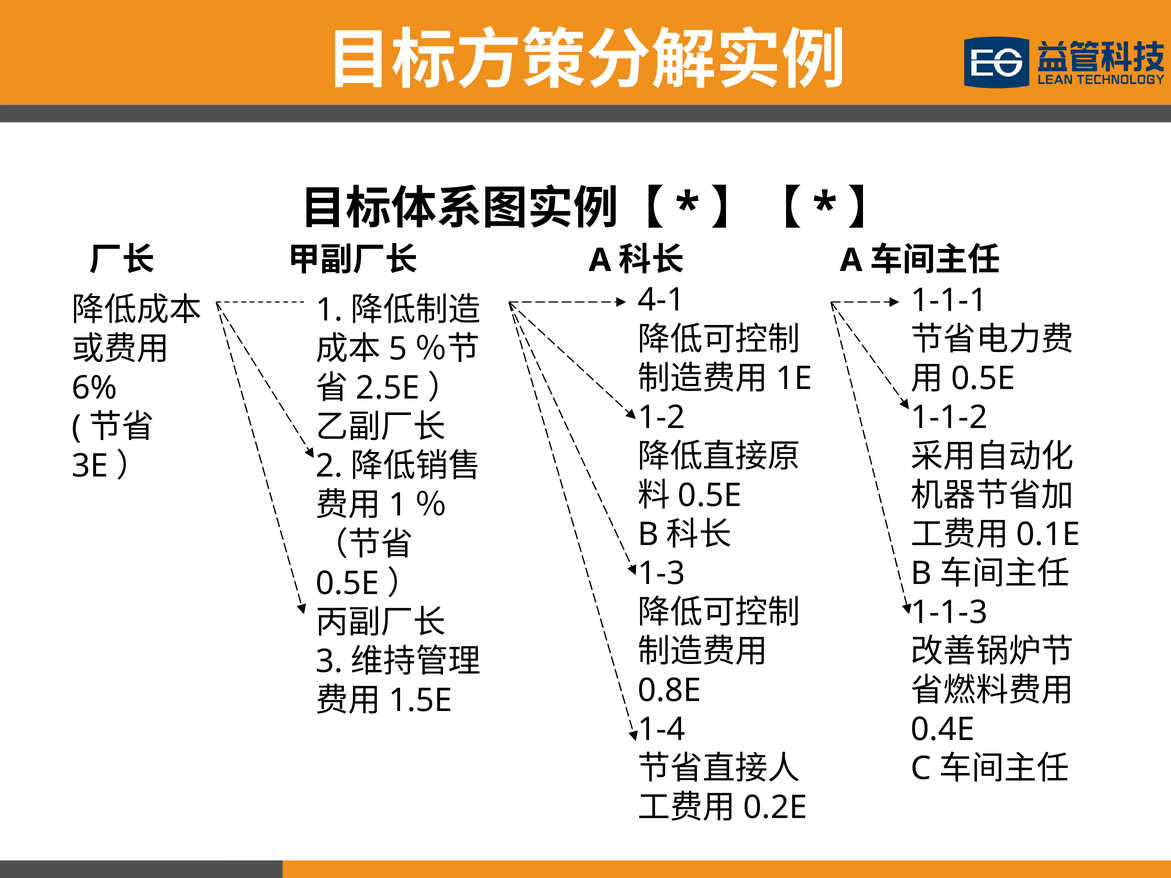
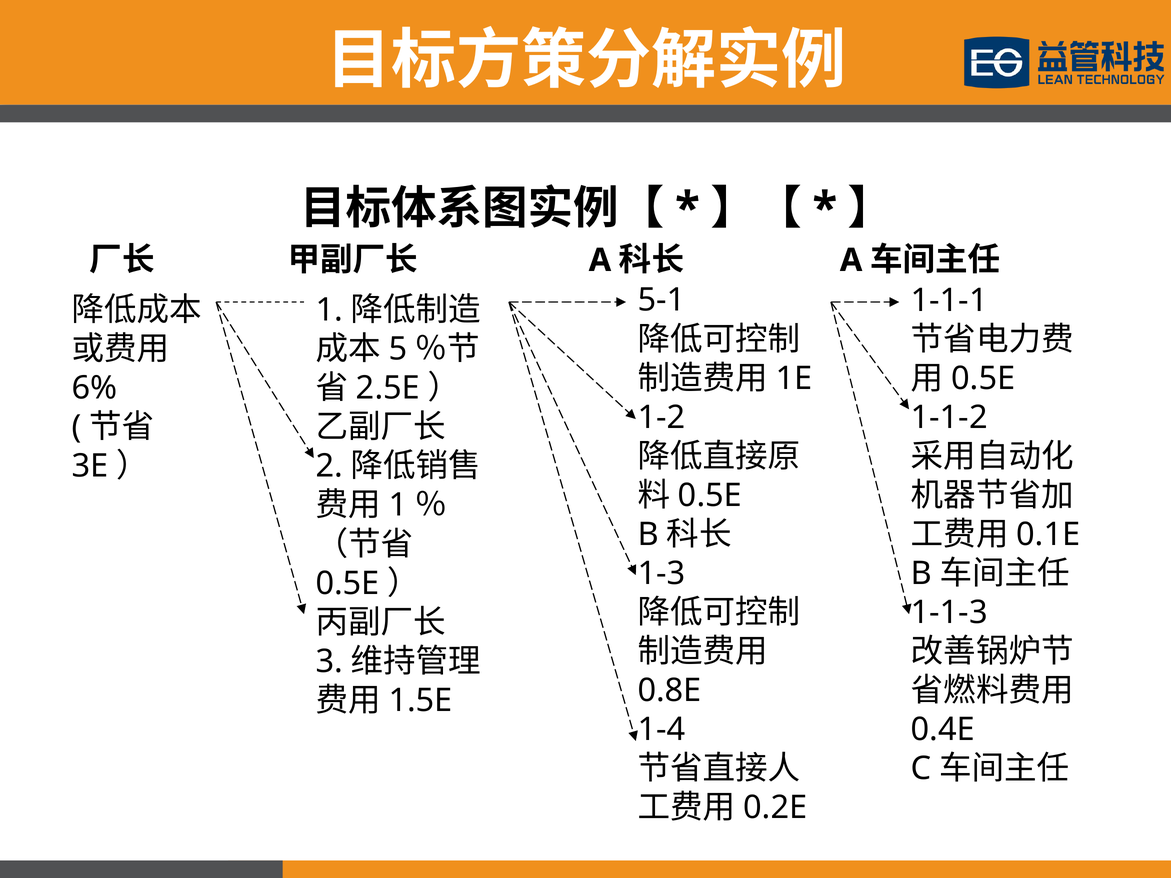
4-1: 4-1 -> 5-1
